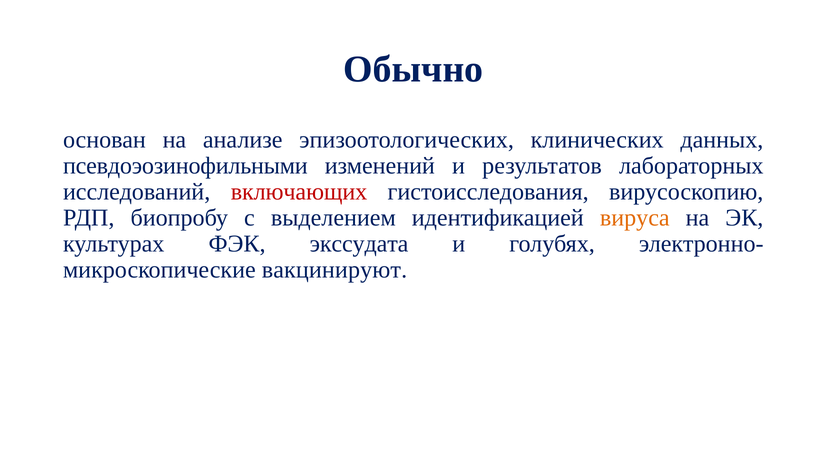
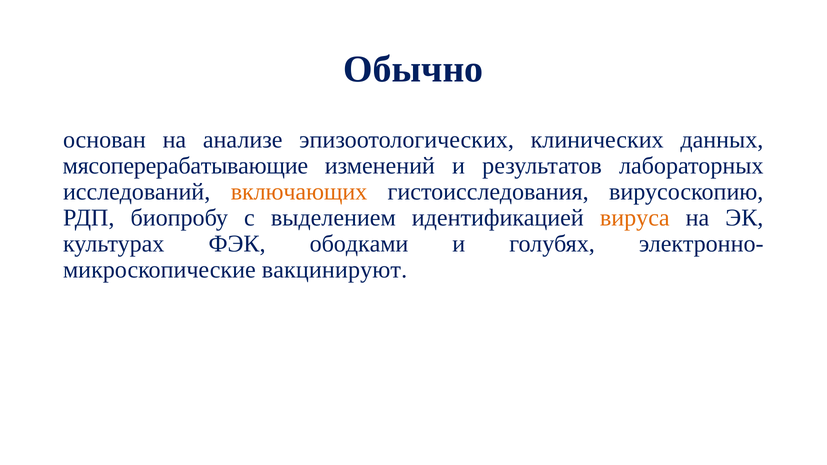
псевдоэозинофильными: псевдоэозинофильными -> мясоперерабатывающие
включающих colour: red -> orange
экссудата: экссудата -> ободками
